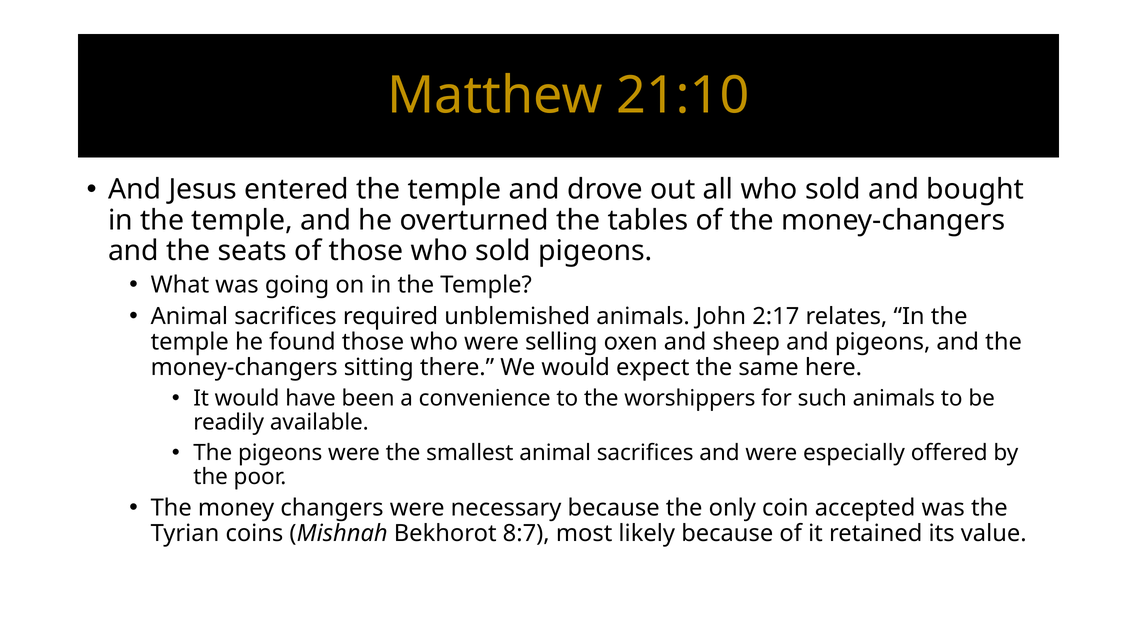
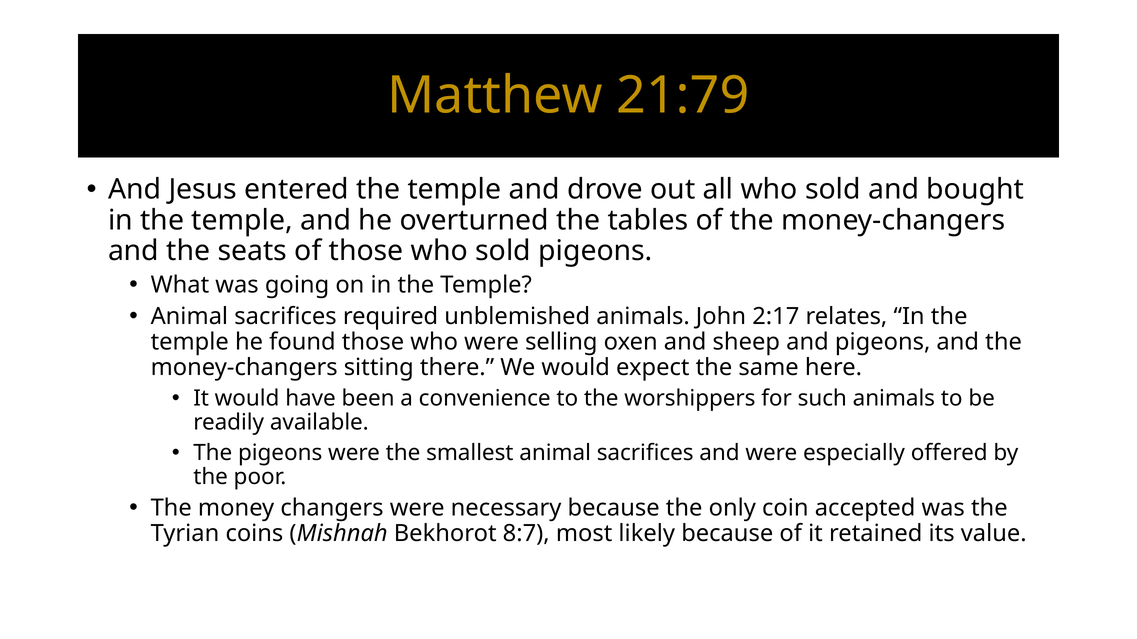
21:10: 21:10 -> 21:79
